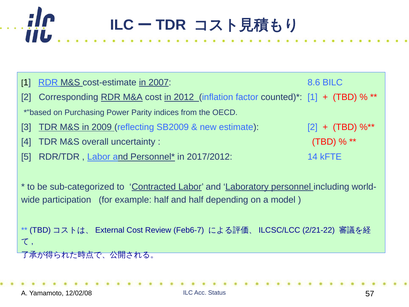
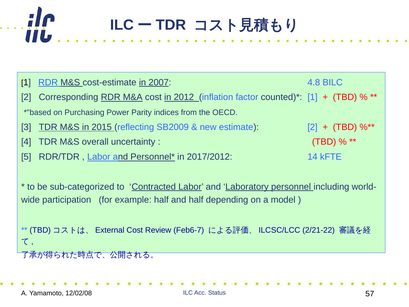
8.6: 8.6 -> 4.8
2009: 2009 -> 2015
